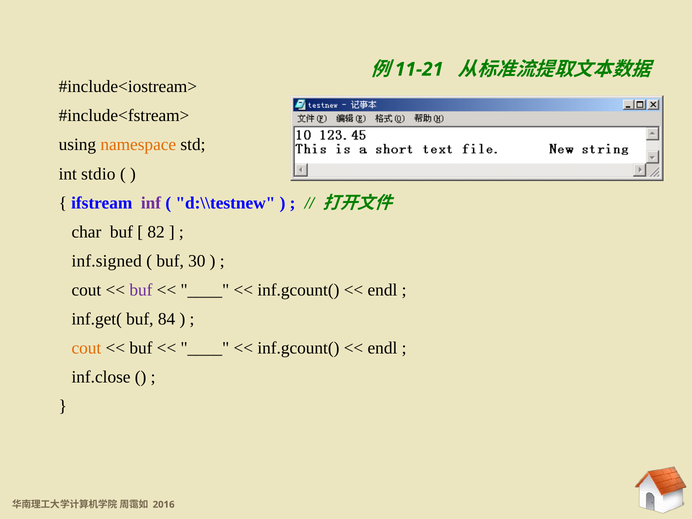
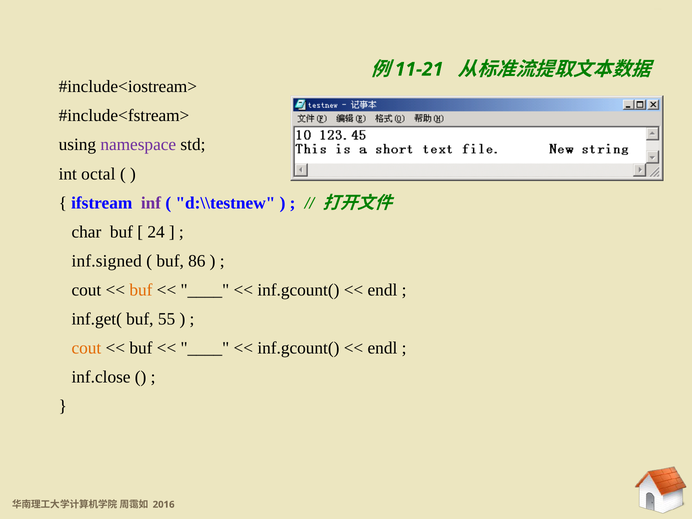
namespace colour: orange -> purple
stdio: stdio -> octal
82: 82 -> 24
30: 30 -> 86
buf at (141, 290) colour: purple -> orange
84: 84 -> 55
